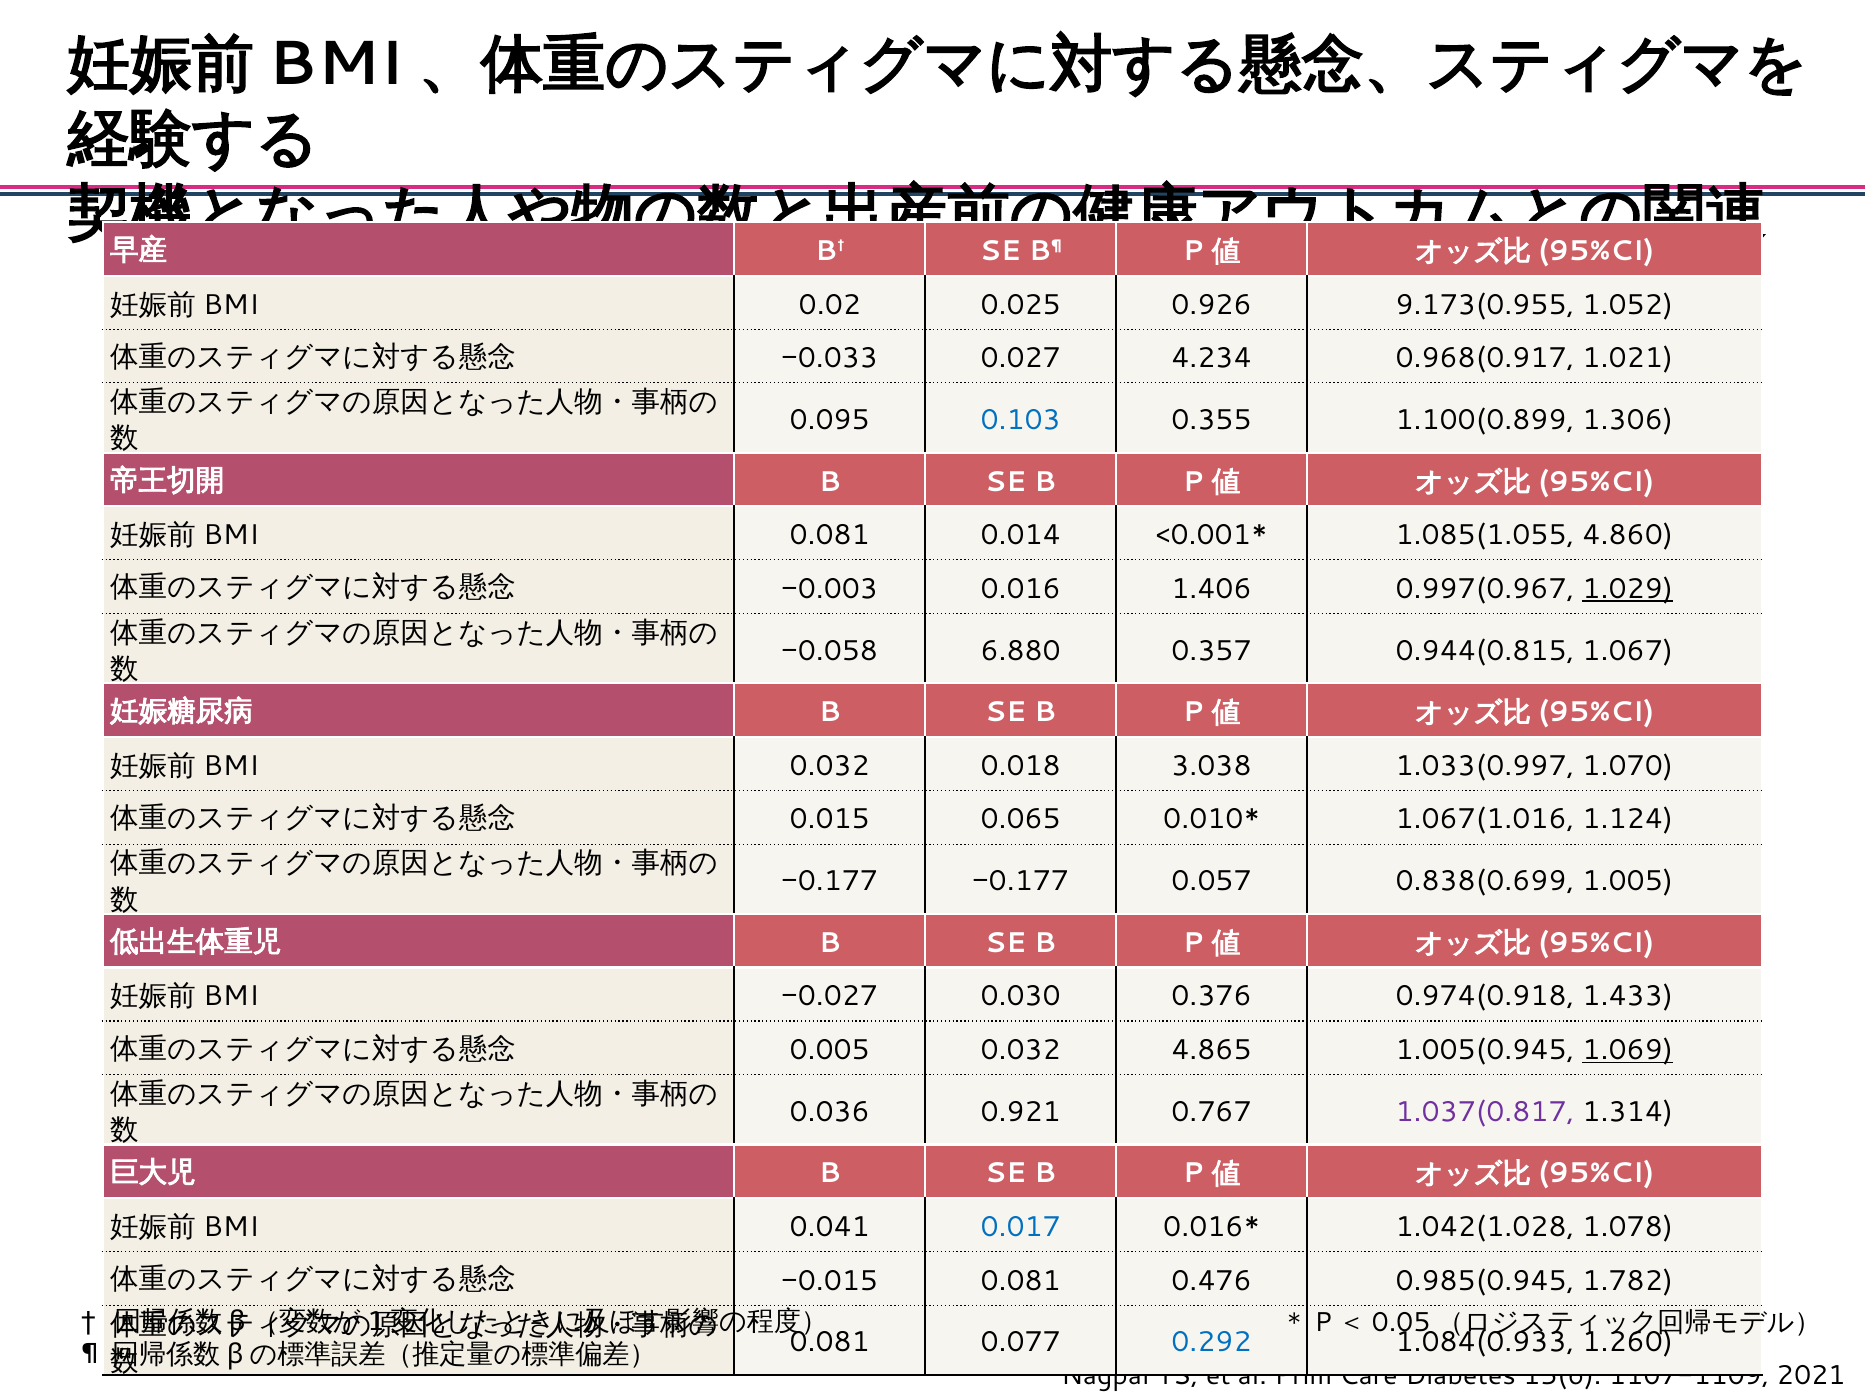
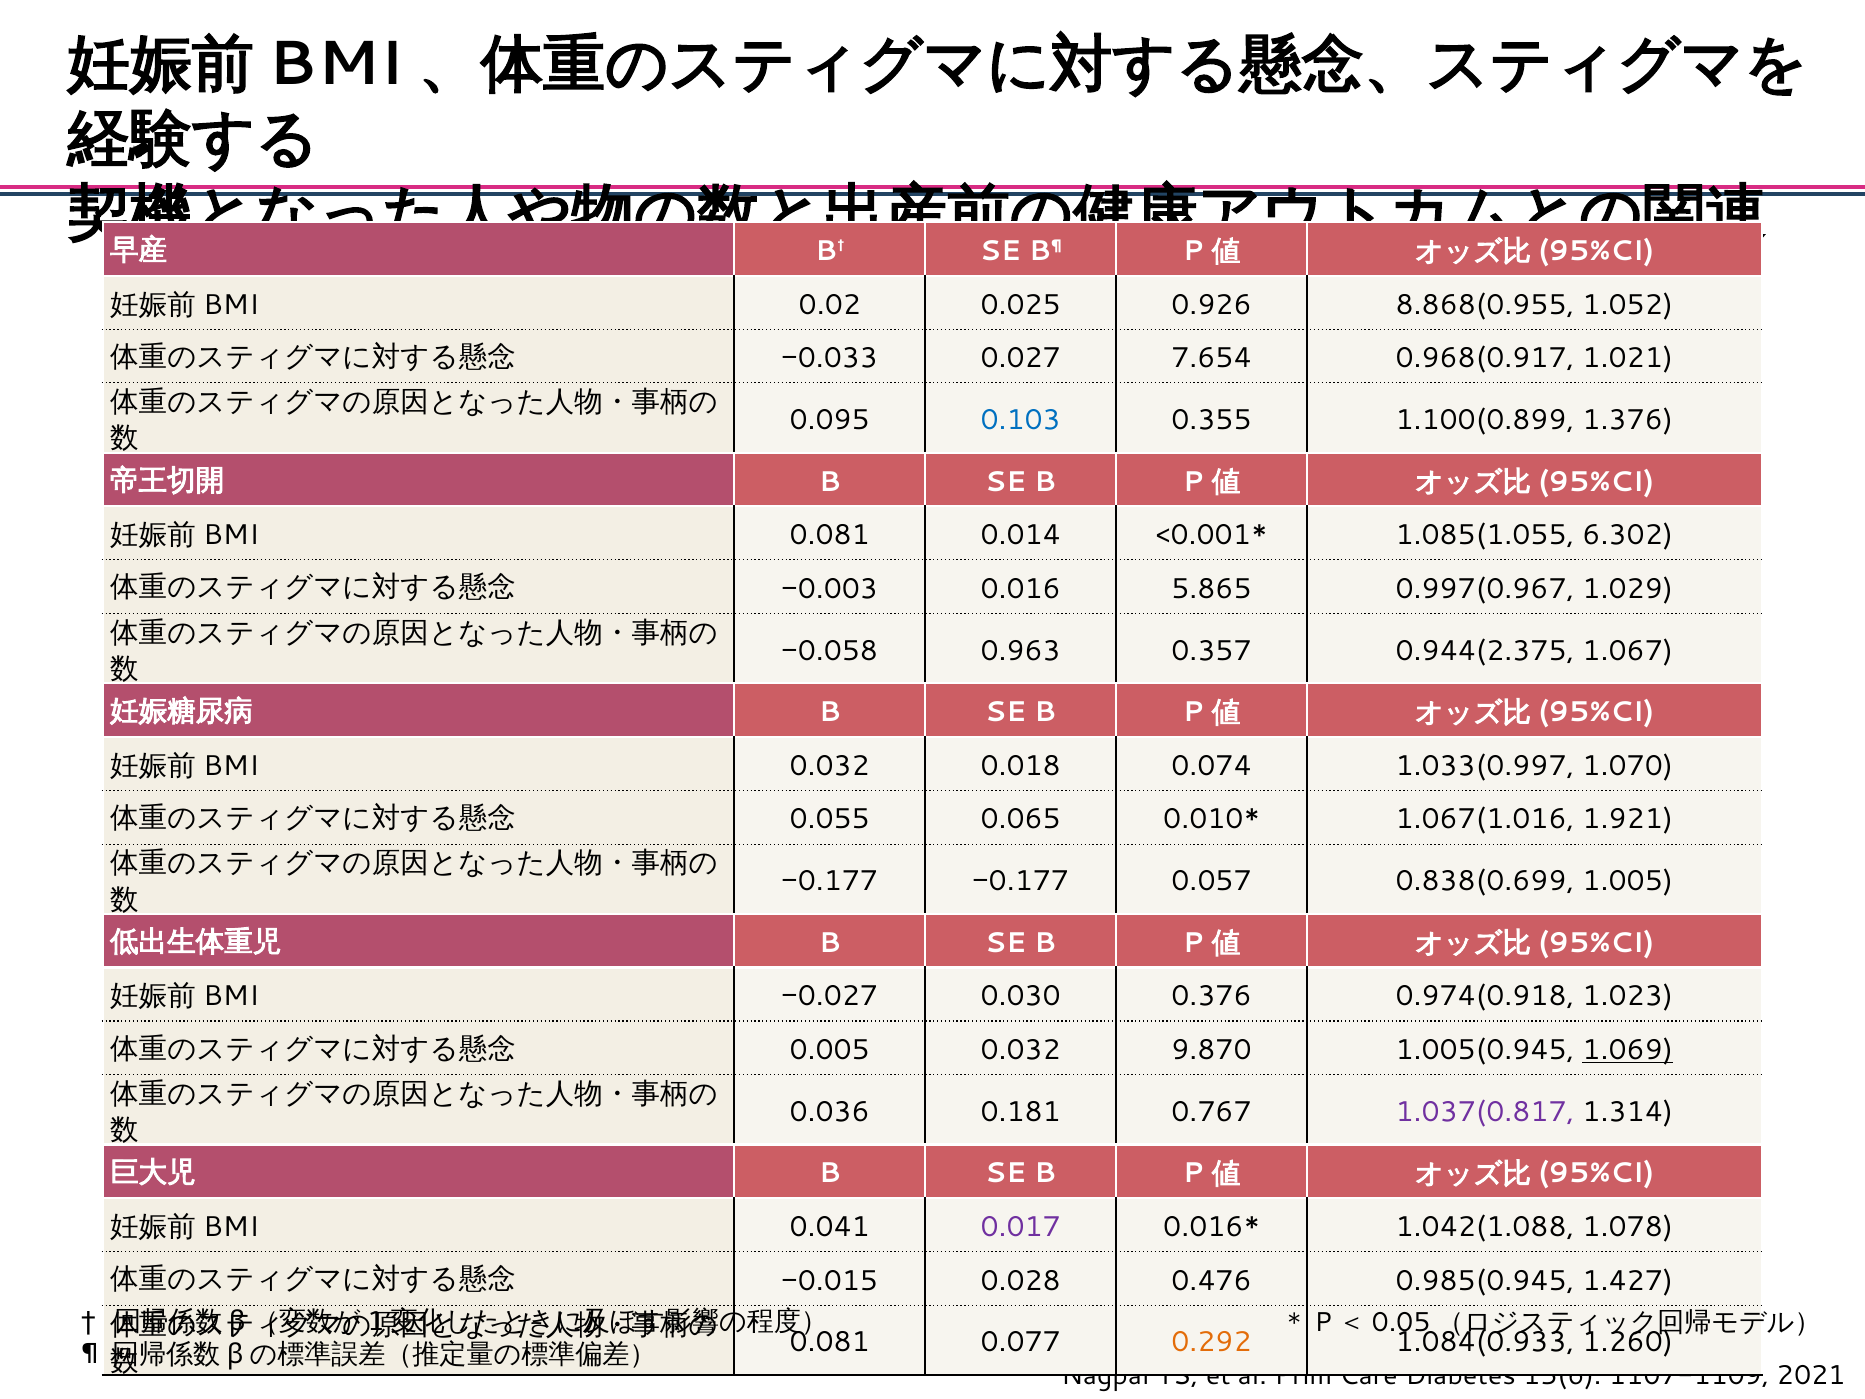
9.173(0.955: 9.173(0.955 -> 8.868(0.955
4.234: 4.234 -> 7.654
1.306: 1.306 -> 1.376
4.860: 4.860 -> 6.302
1.406: 1.406 -> 5.865
1.029 underline: present -> none
6.880: 6.880 -> 0.963
0.944(0.815: 0.944(0.815 -> 0.944(2.375
3.038: 3.038 -> 0.074
0.015: 0.015 -> 0.055
1.124: 1.124 -> 1.921
1.433: 1.433 -> 1.023
4.865: 4.865 -> 9.870
0.921: 0.921 -> 0.181
0.017 colour: blue -> purple
1.042(1.028: 1.042(1.028 -> 1.042(1.088
−0.015 0.081: 0.081 -> 0.028
1.782: 1.782 -> 1.427
0.292 colour: blue -> orange
